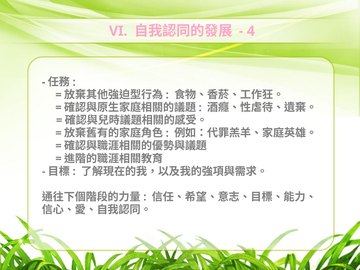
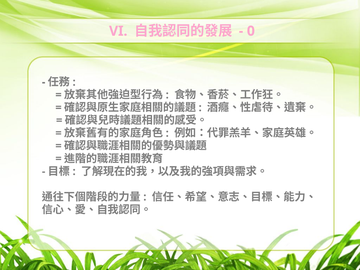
4: 4 -> 0
